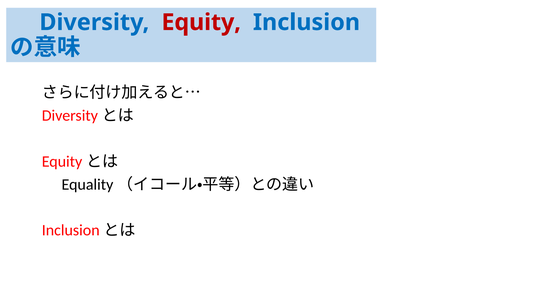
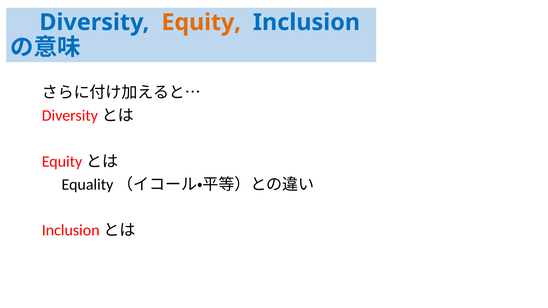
Equity colour: red -> orange
